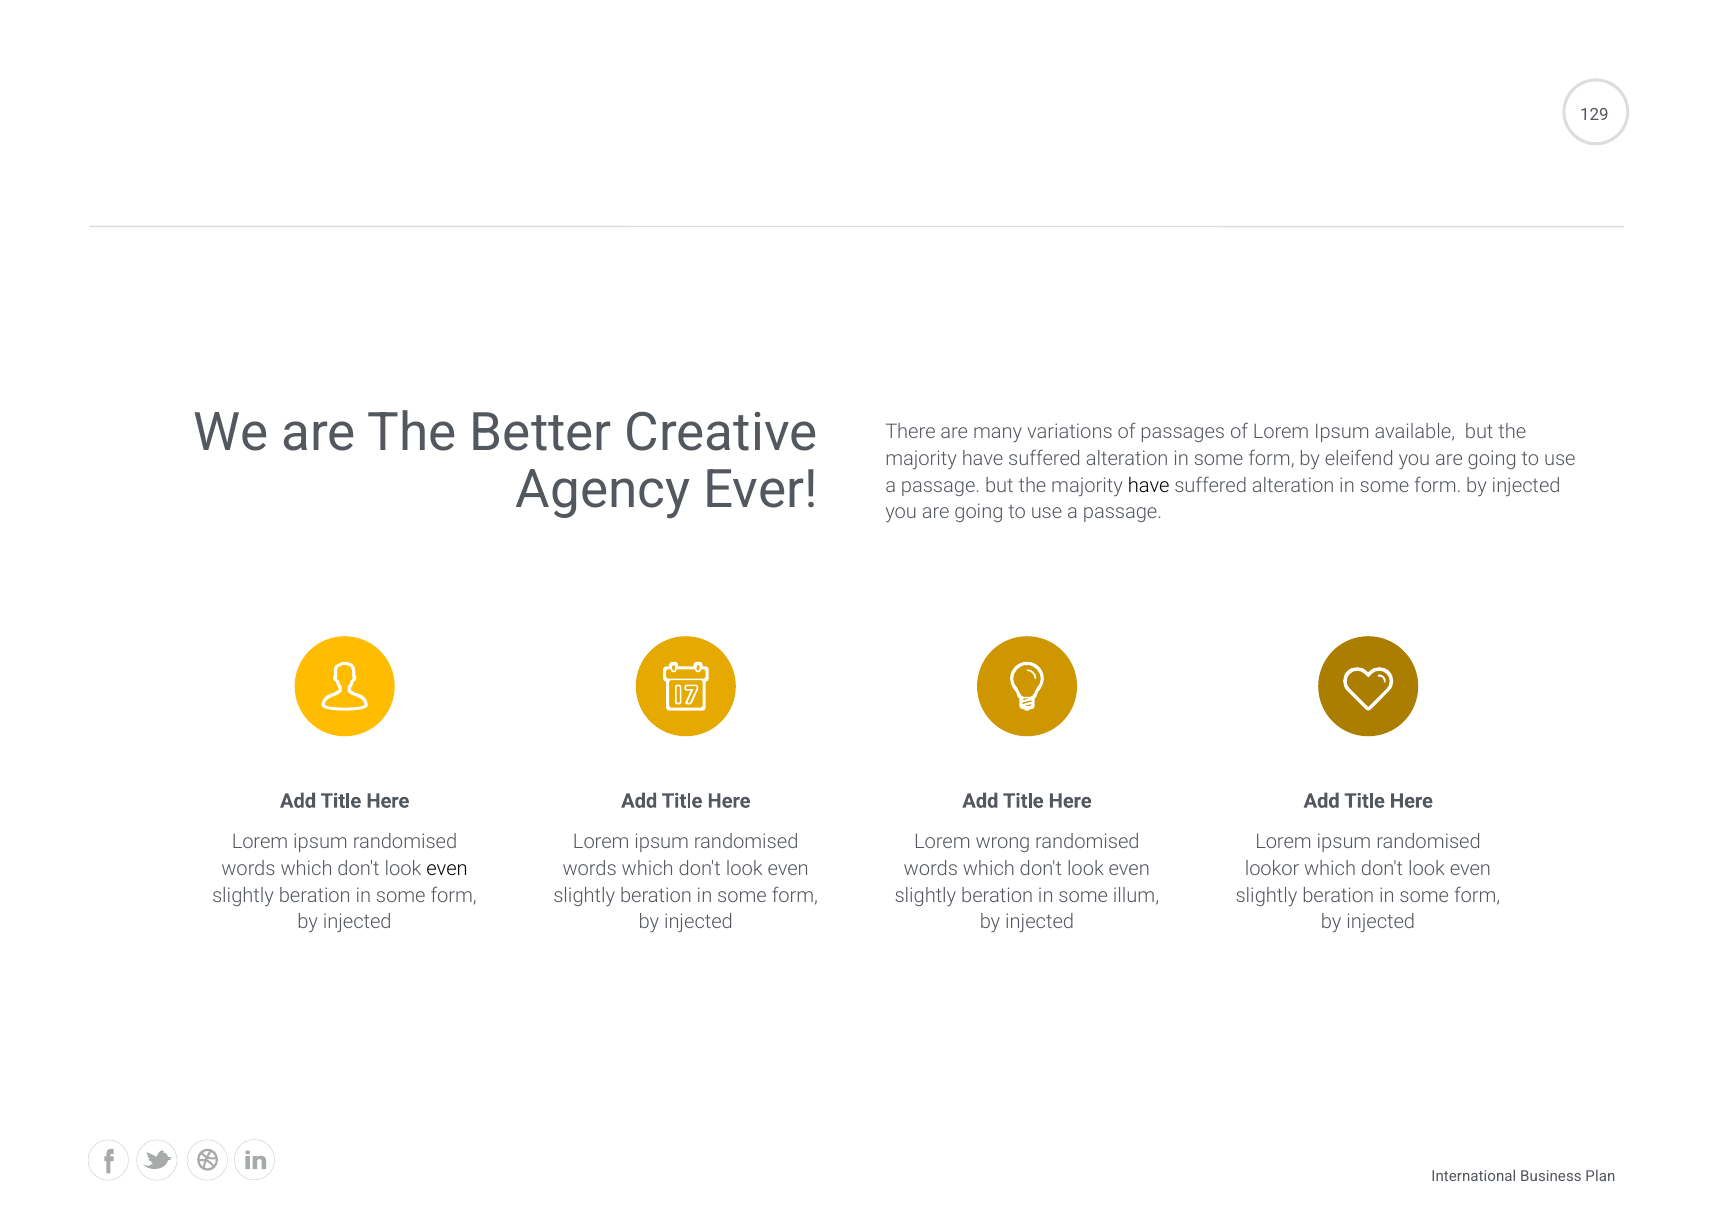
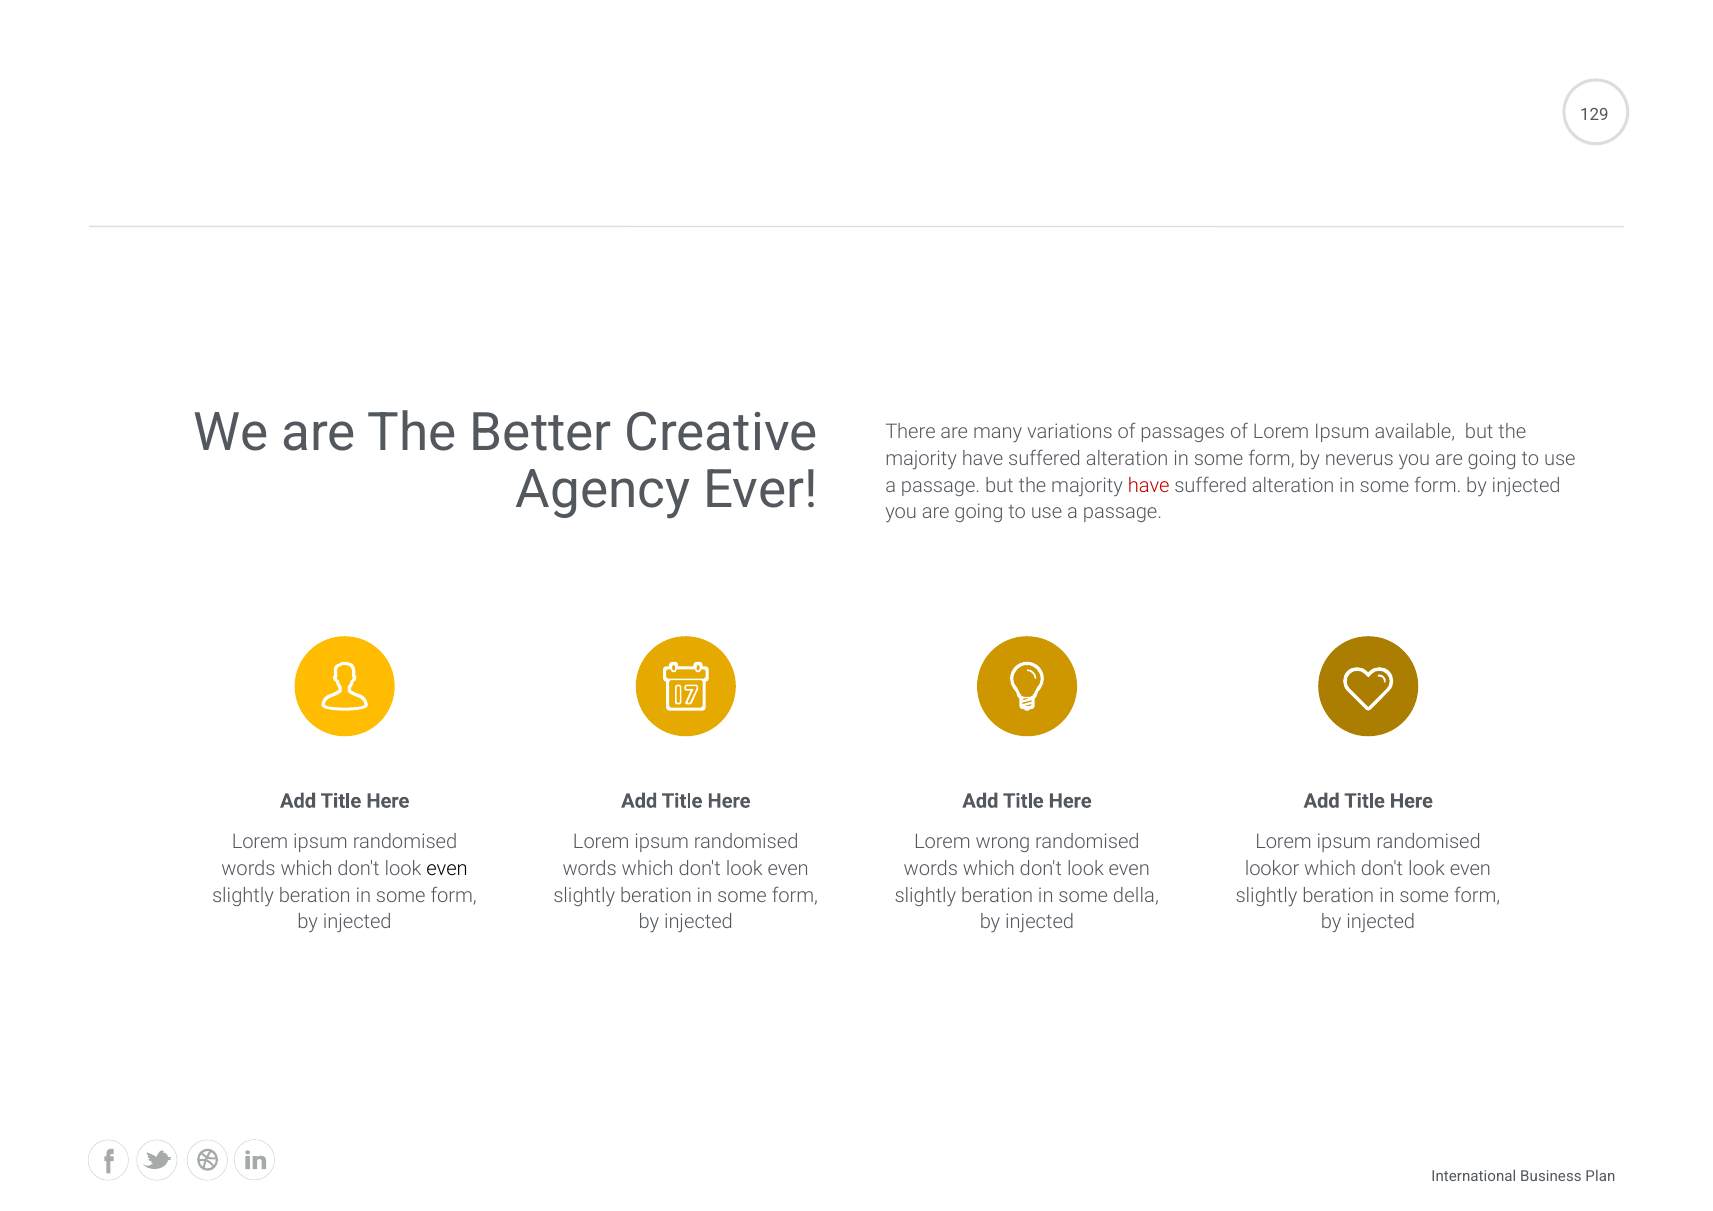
eleifend: eleifend -> neverus
have at (1149, 485) colour: black -> red
illum: illum -> della
